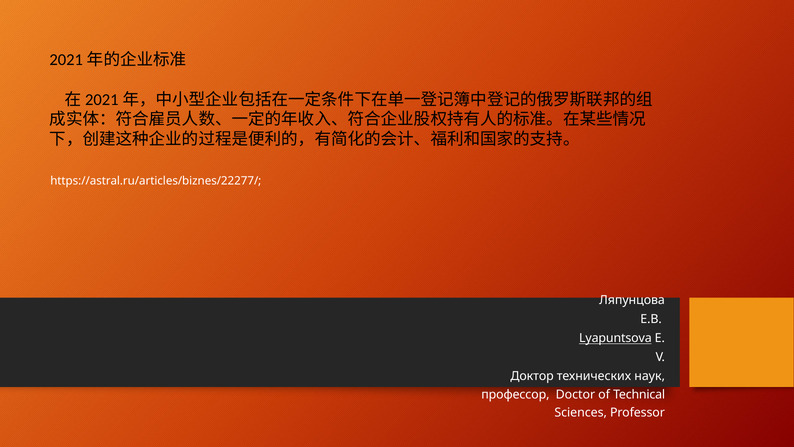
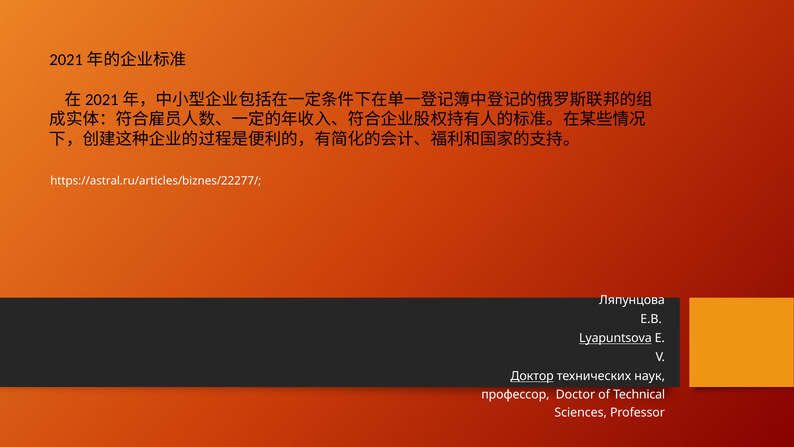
Доктор underline: none -> present
